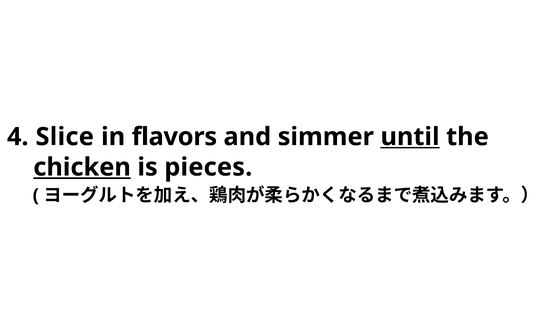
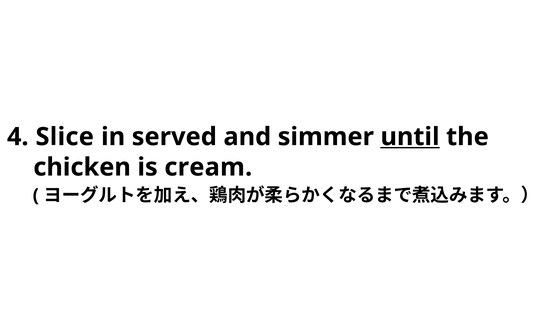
flavors: flavors -> served
chicken underline: present -> none
pieces: pieces -> cream
